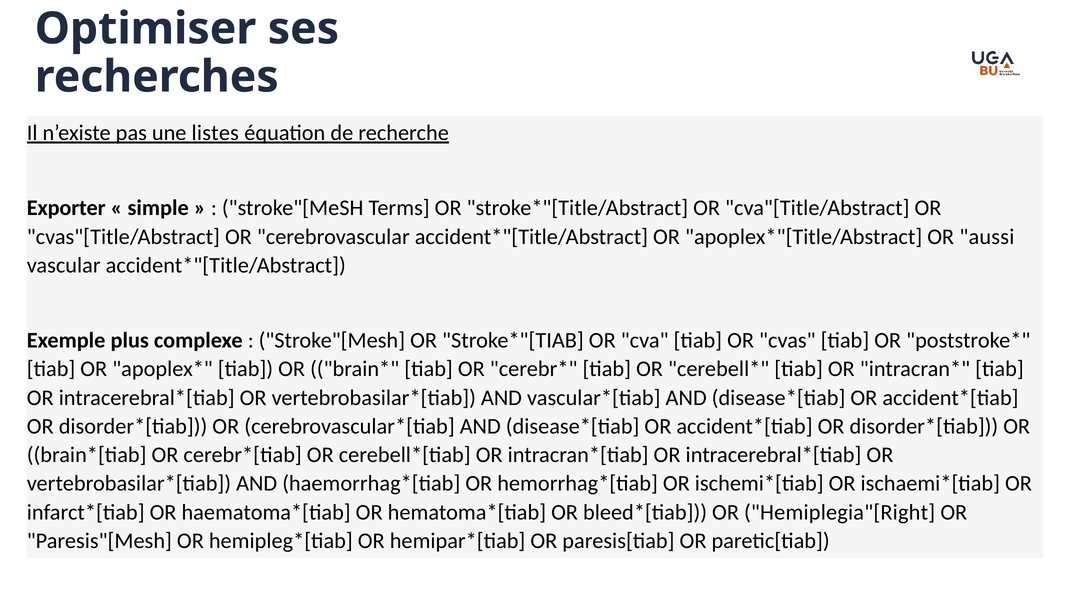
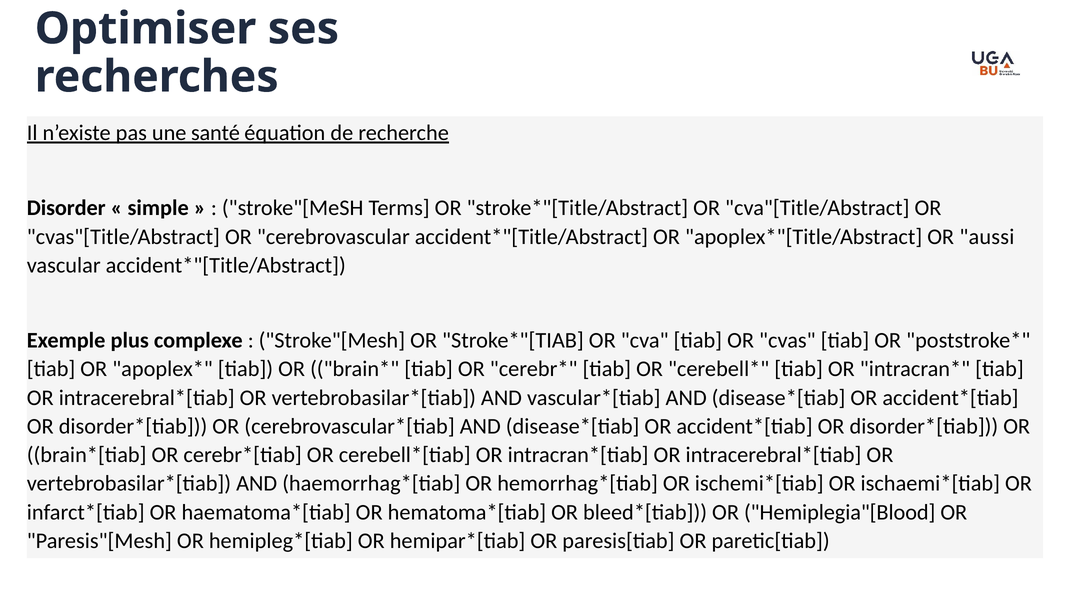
listes: listes -> santé
Exporter: Exporter -> Disorder
Hemiplegia"[Right: Hemiplegia"[Right -> Hemiplegia"[Blood
